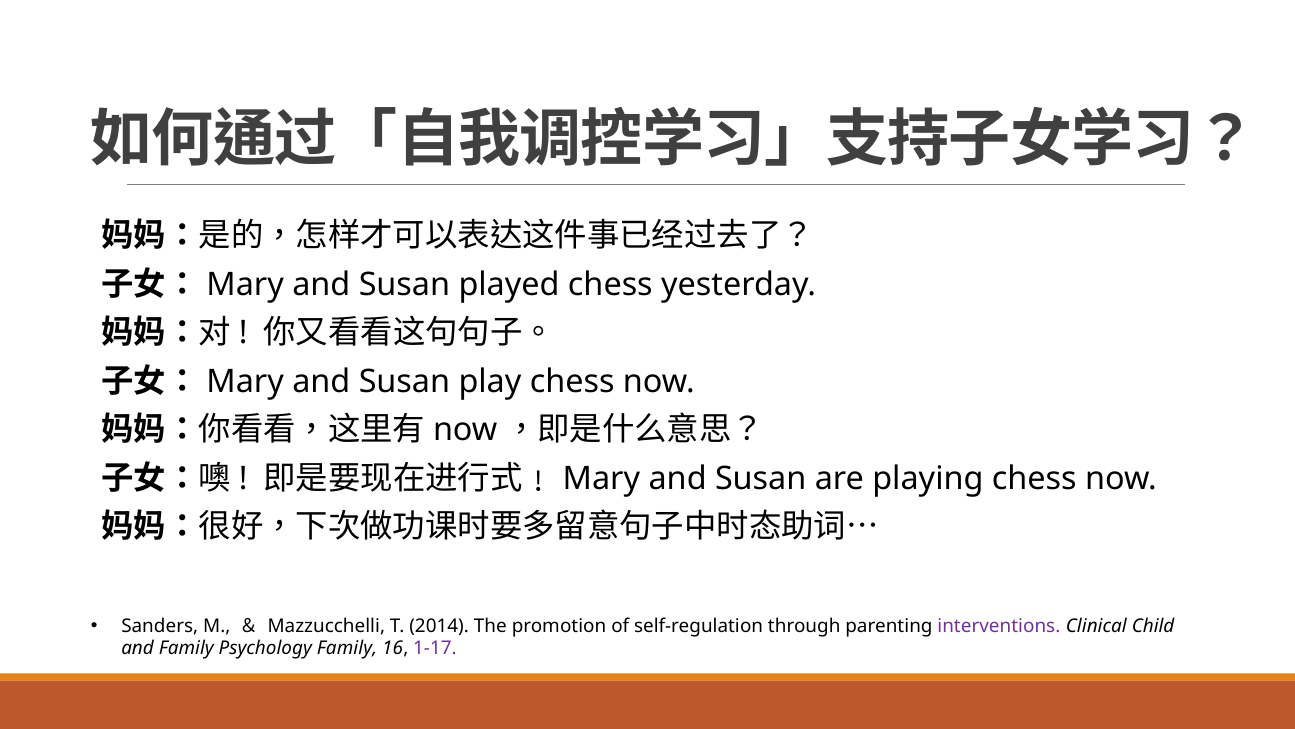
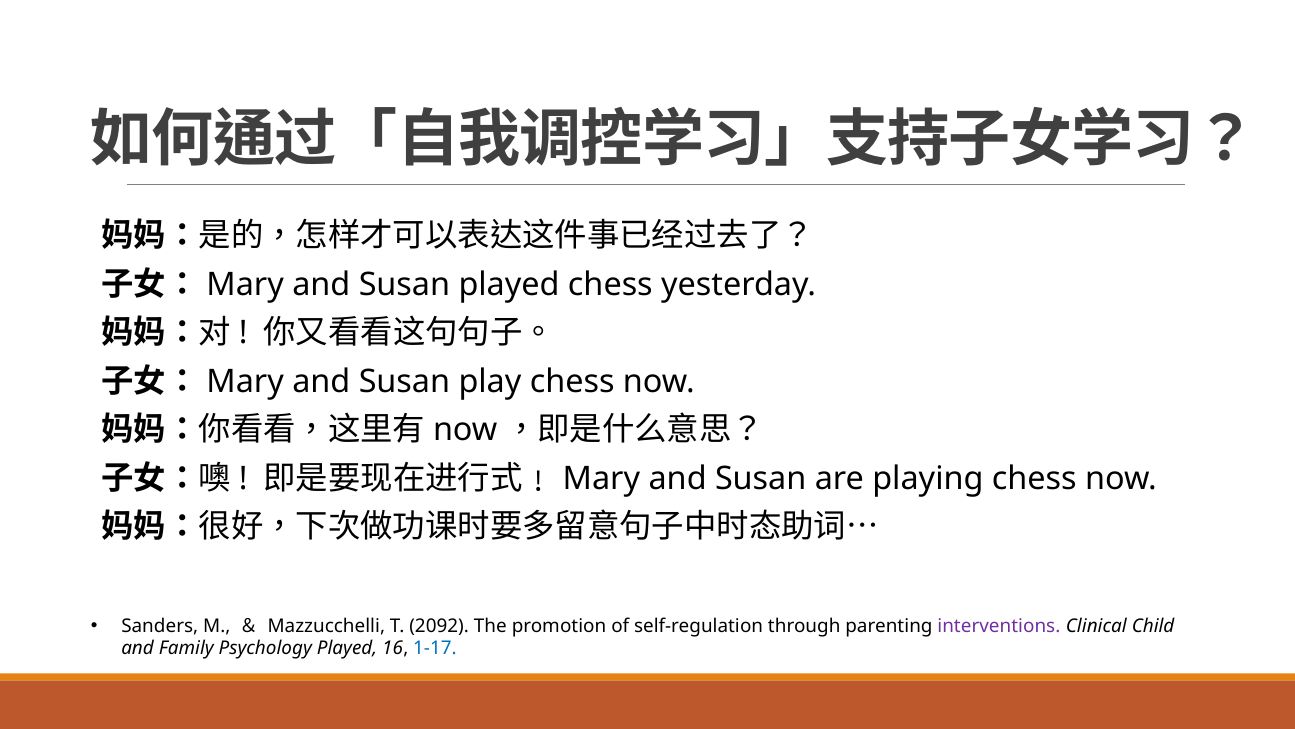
2014: 2014 -> 2092
Psychology Family: Family -> Played
1-17 colour: purple -> blue
